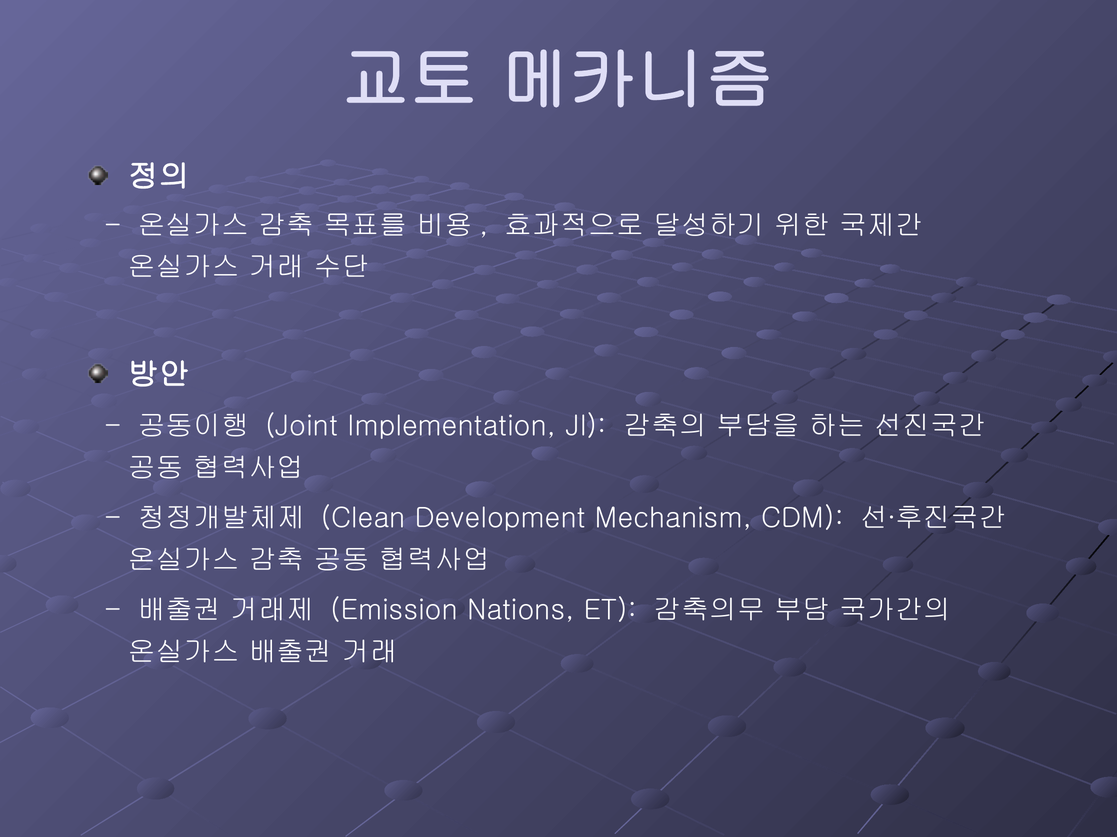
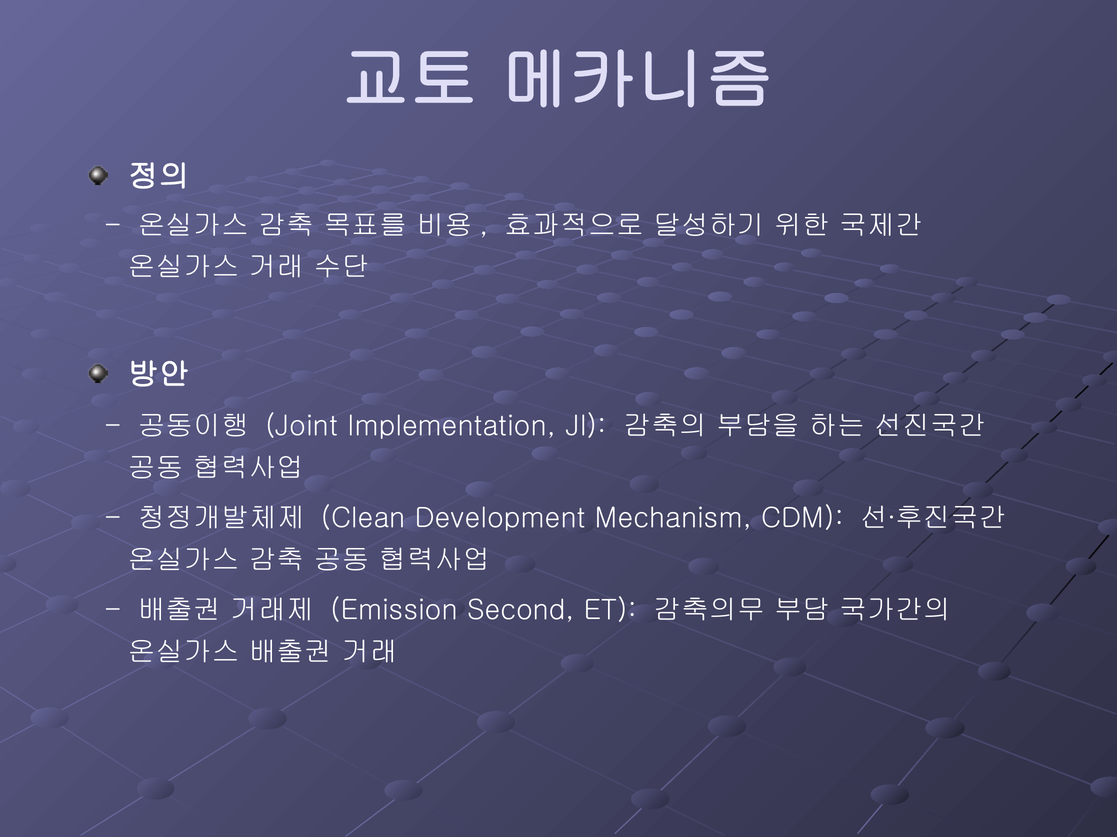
Nations: Nations -> Second
